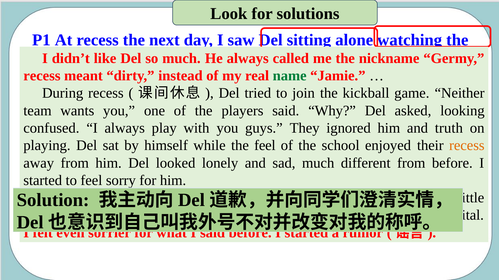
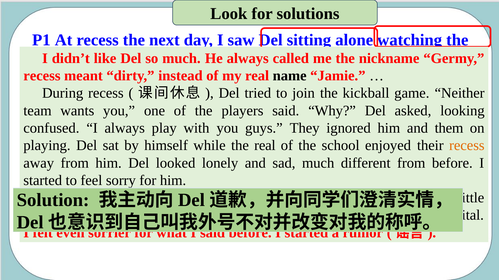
name colour: green -> black
truth: truth -> them
the feel: feel -> real
